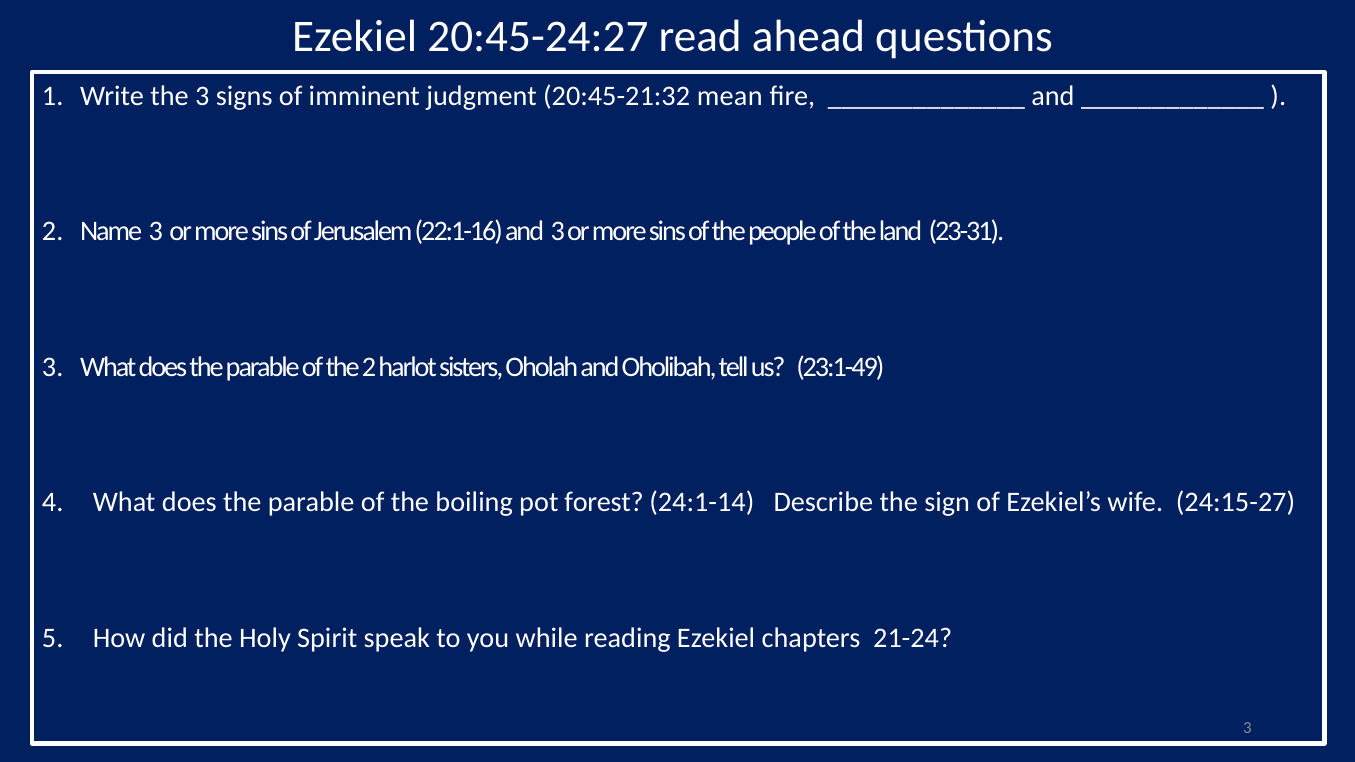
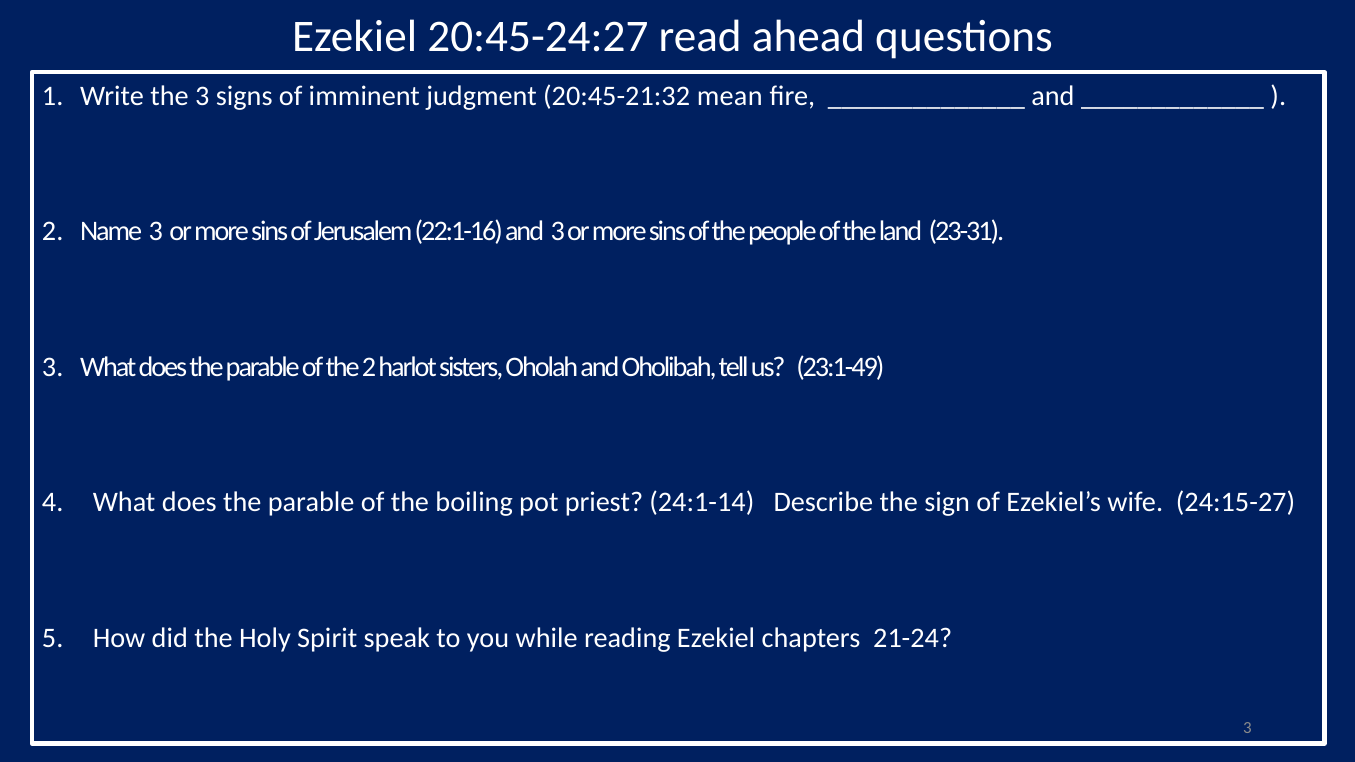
forest: forest -> priest
